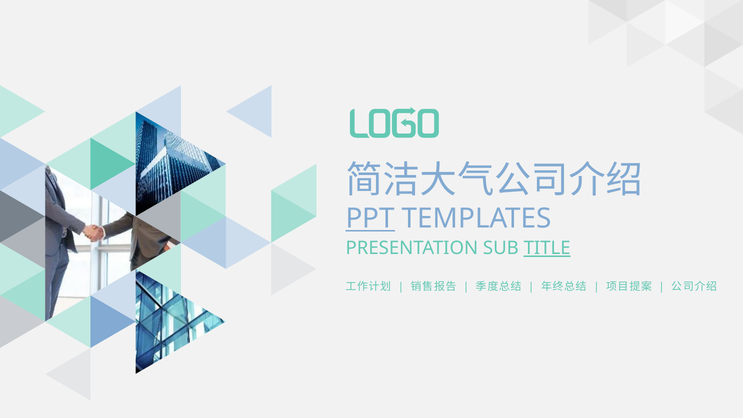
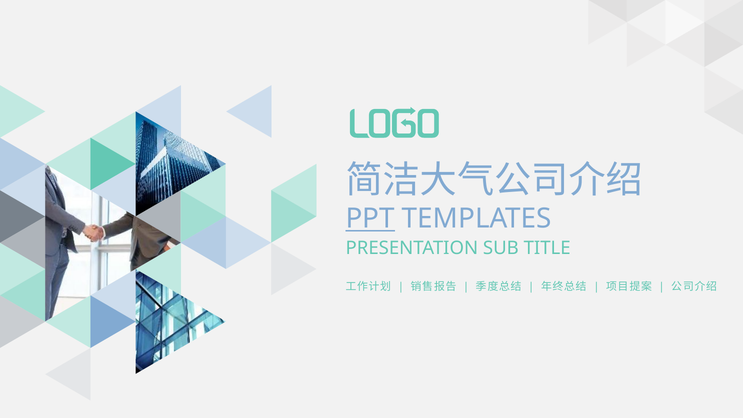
TITLE underline: present -> none
